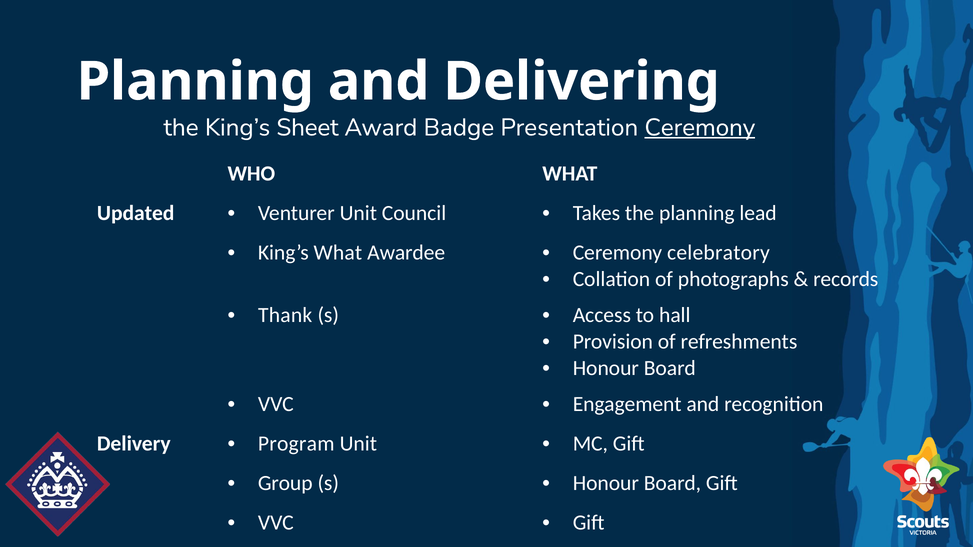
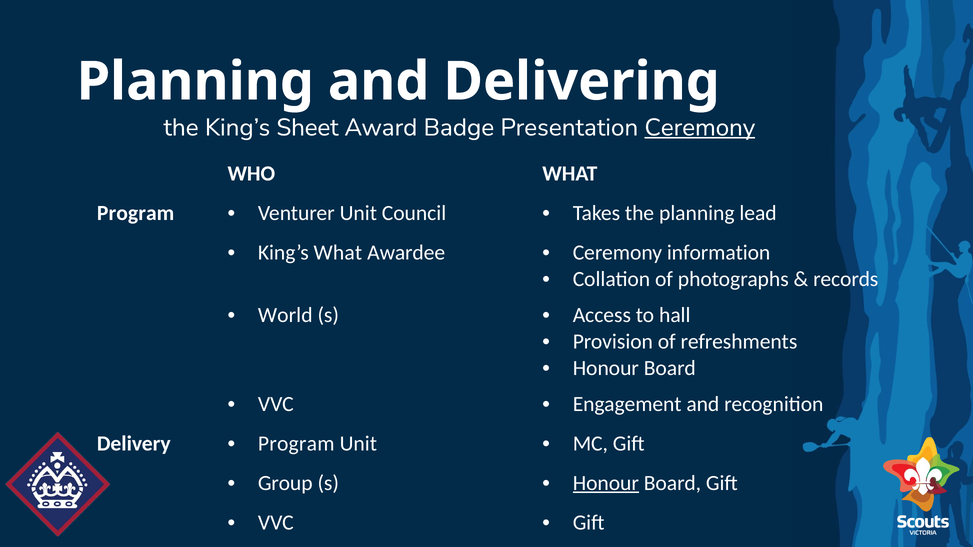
Updated at (136, 213): Updated -> Program
celebratory: celebratory -> information
Thank: Thank -> World
Honour at (606, 483) underline: none -> present
